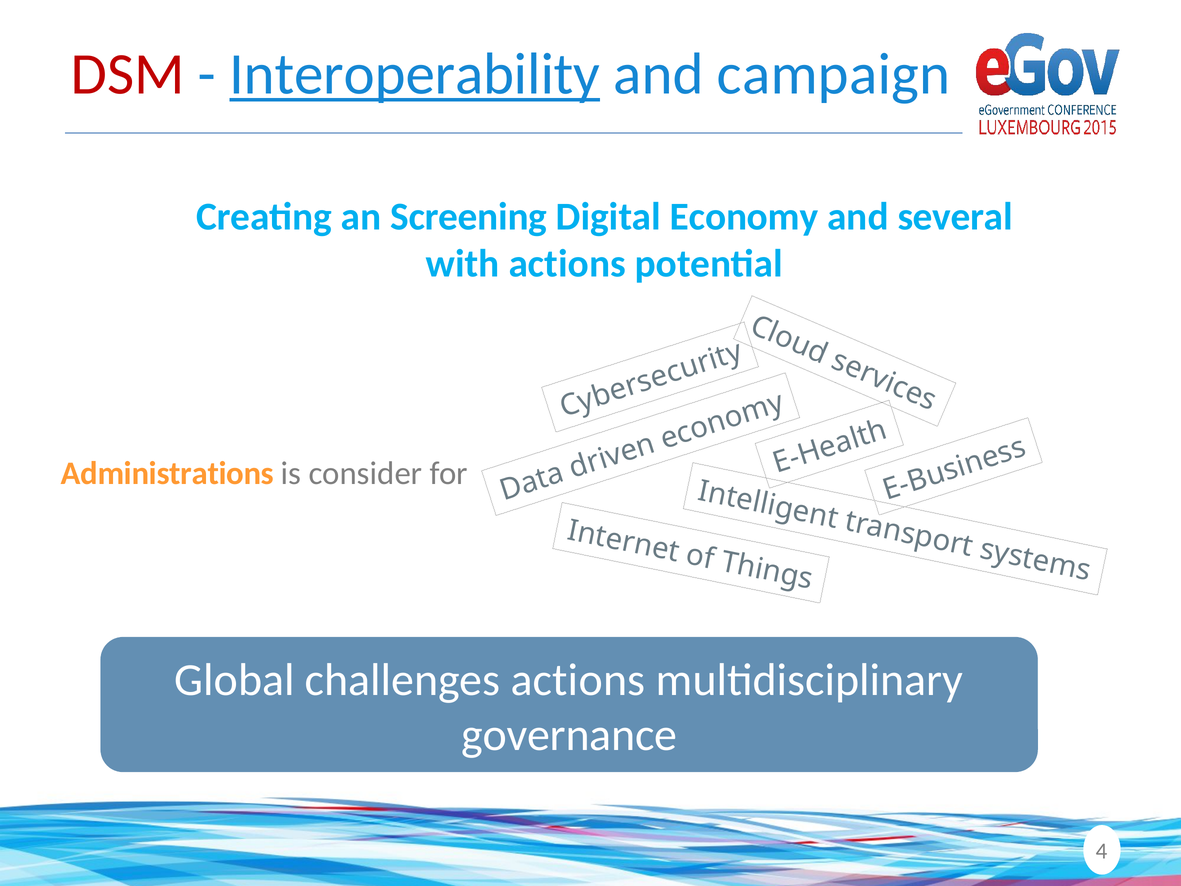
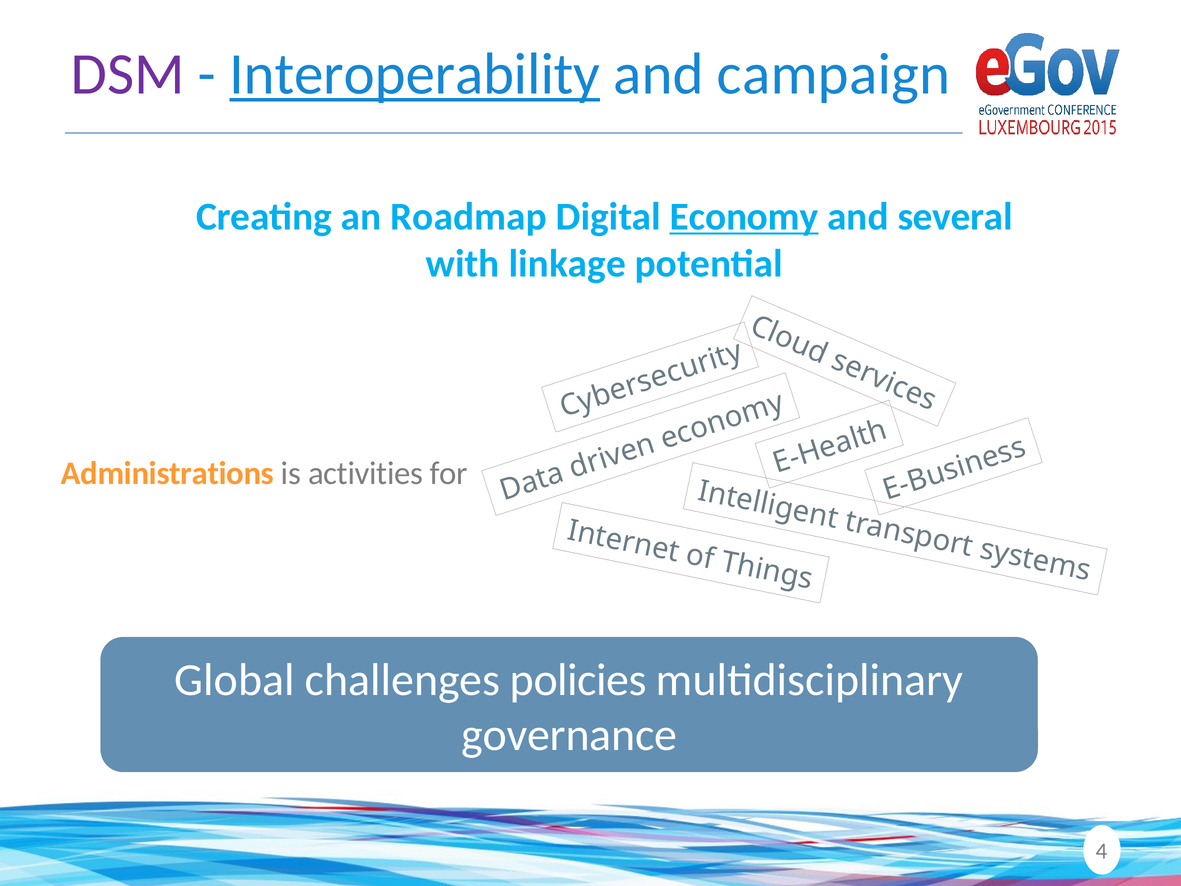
DSM colour: red -> purple
Screening: Screening -> Roadmap
Economy underline: none -> present
with actions: actions -> linkage
consider: consider -> activities
challenges actions: actions -> policies
